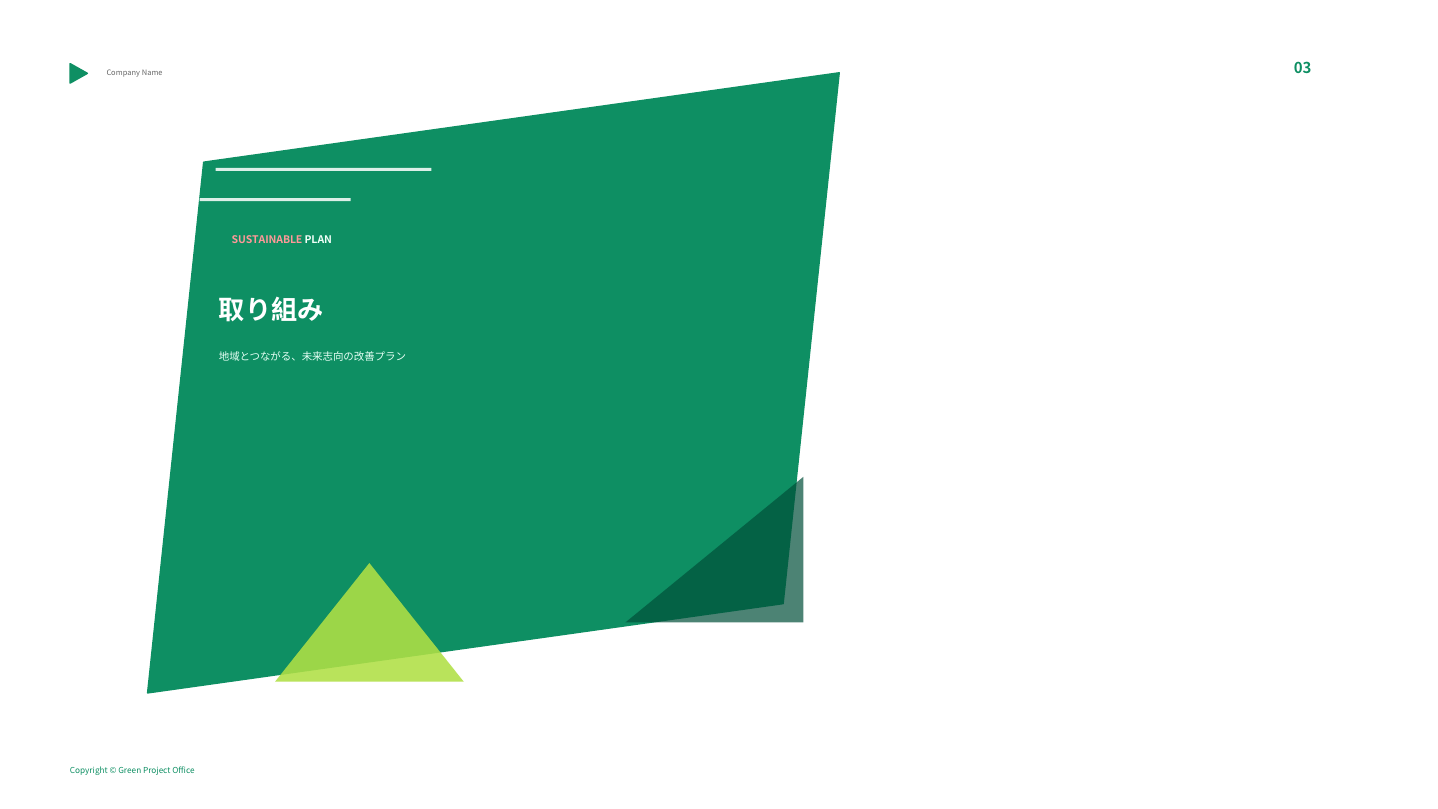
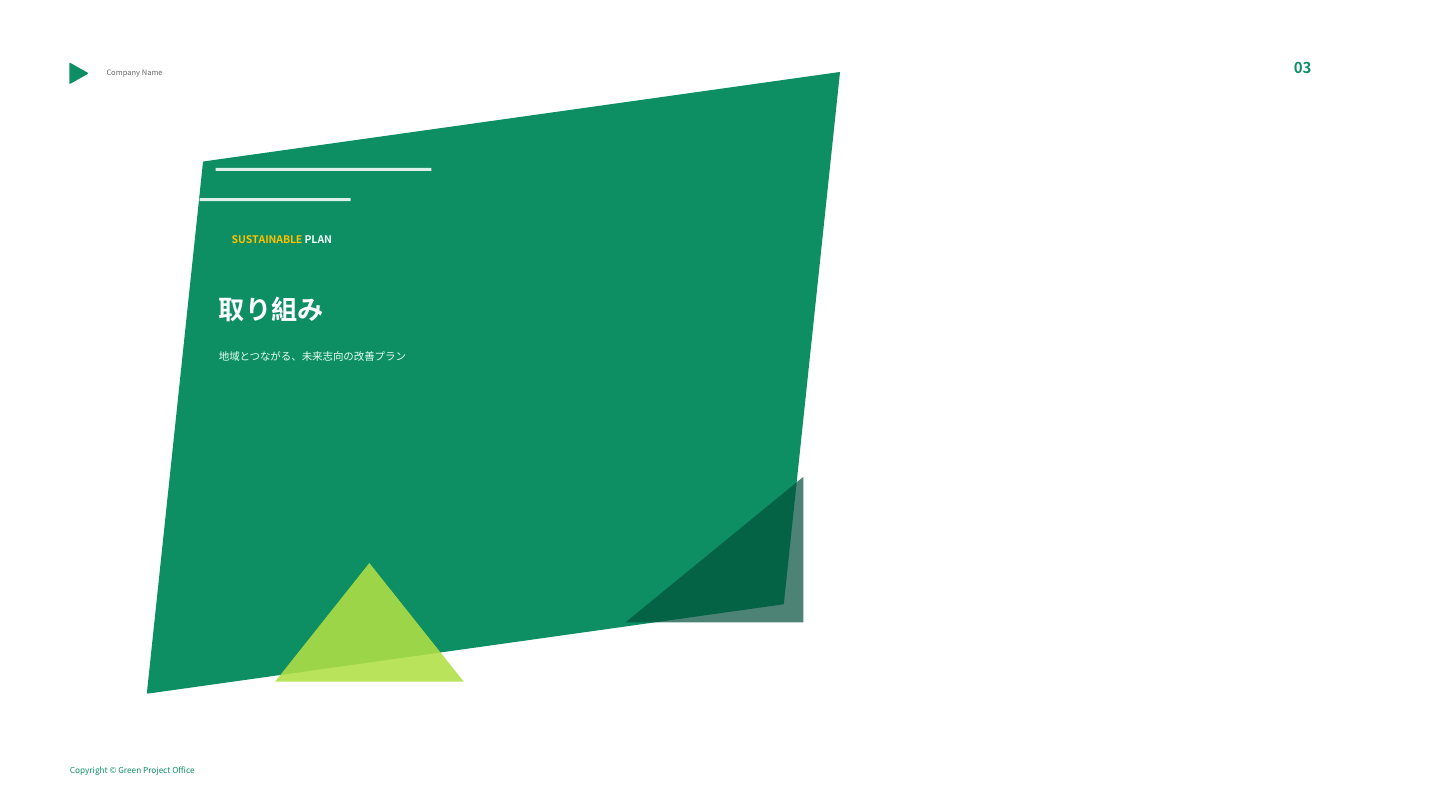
SUSTAINABLE colour: pink -> yellow
